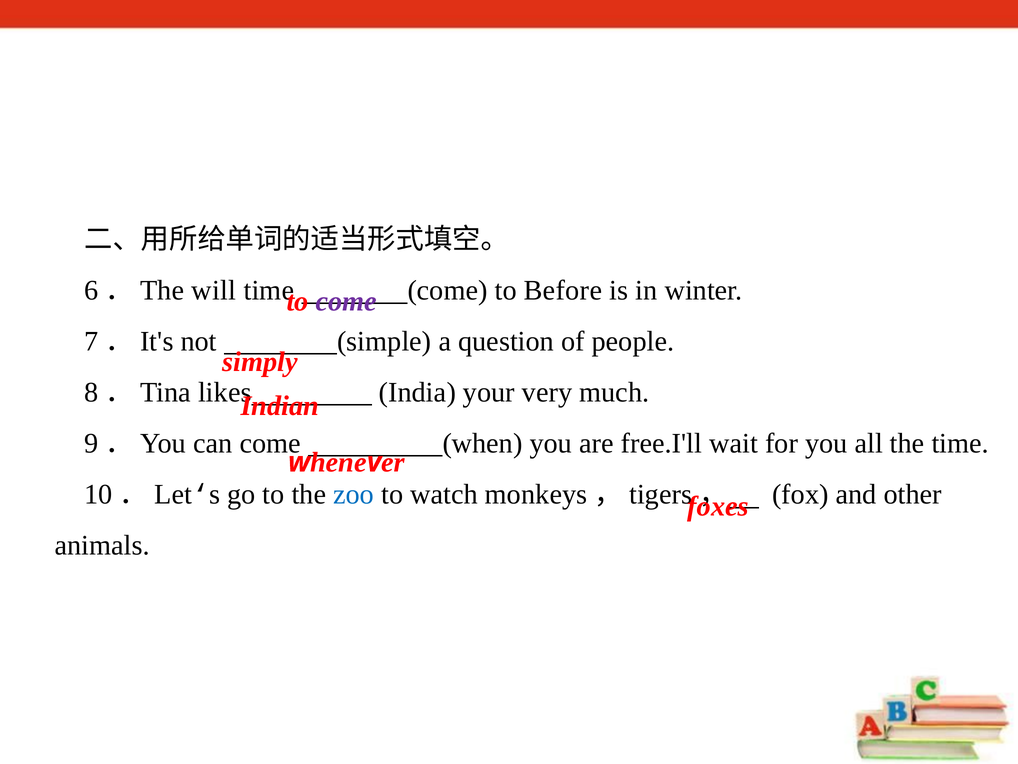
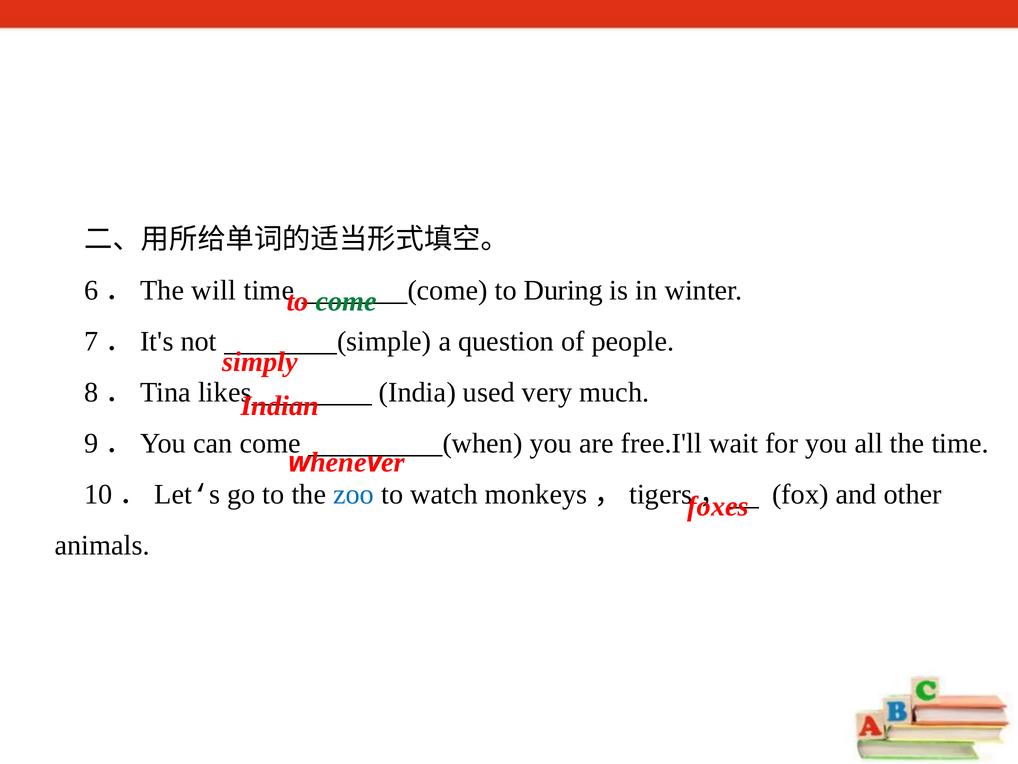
Before: Before -> During
come at (346, 301) colour: purple -> green
your: your -> used
